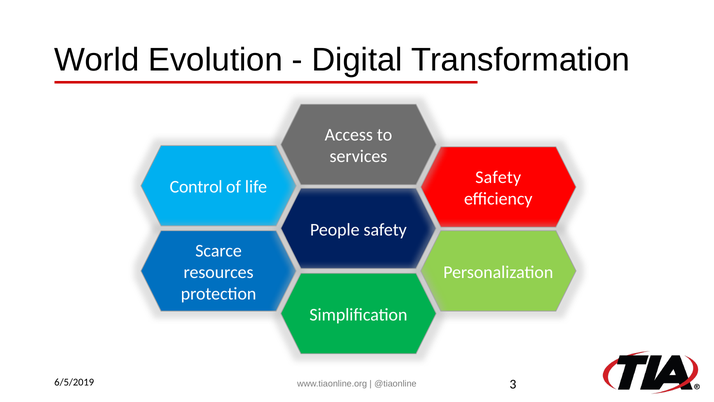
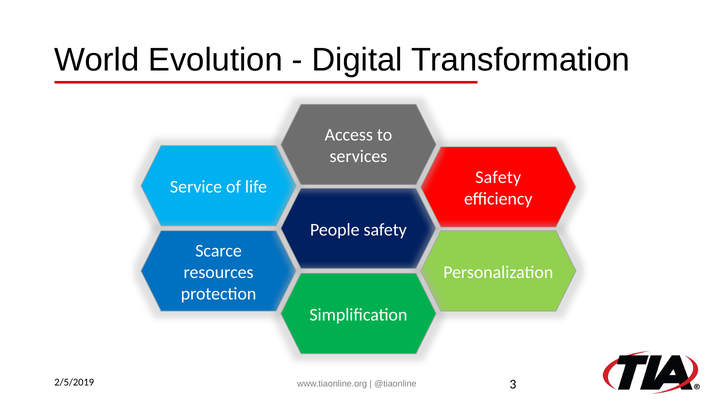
Control: Control -> Service
6/5/2019: 6/5/2019 -> 2/5/2019
